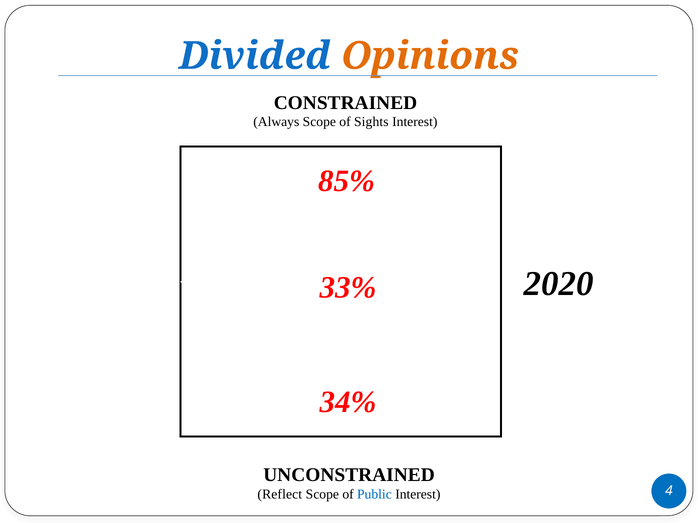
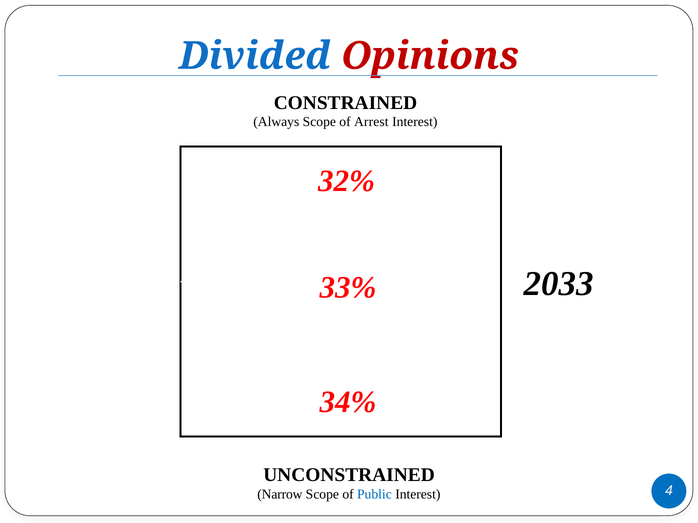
Opinions colour: orange -> red
Sights: Sights -> Arrest
85%: 85% -> 32%
2020: 2020 -> 2033
Reflect: Reflect -> Narrow
